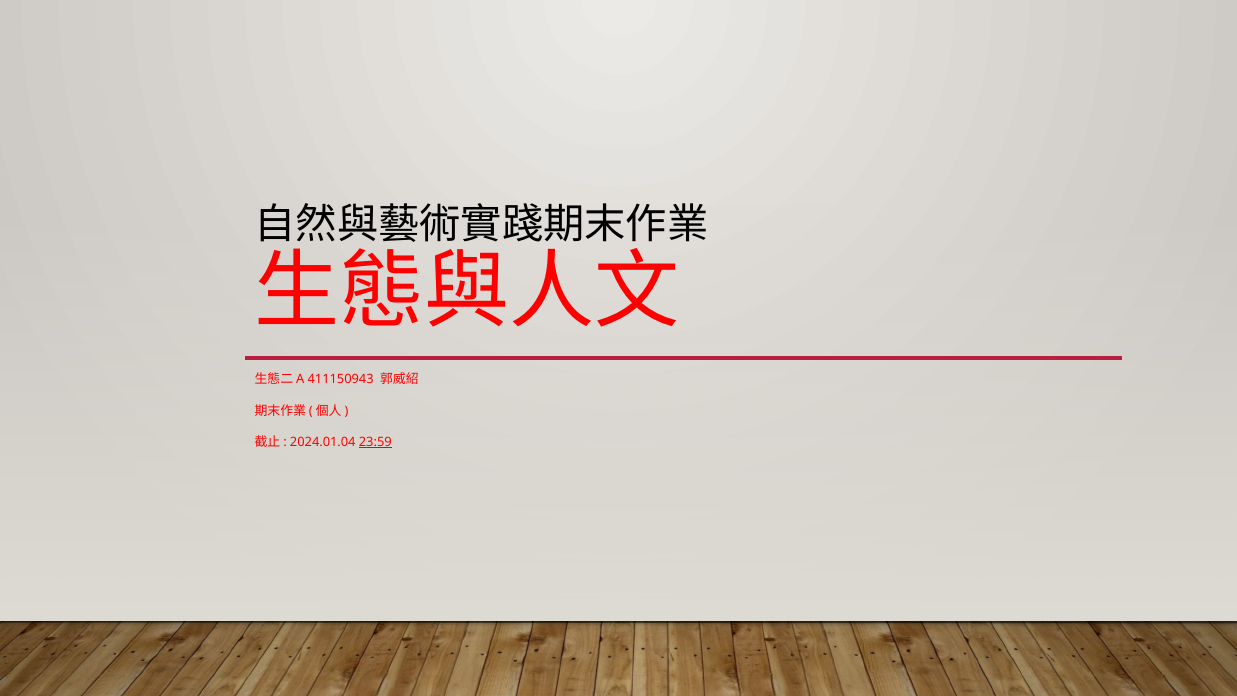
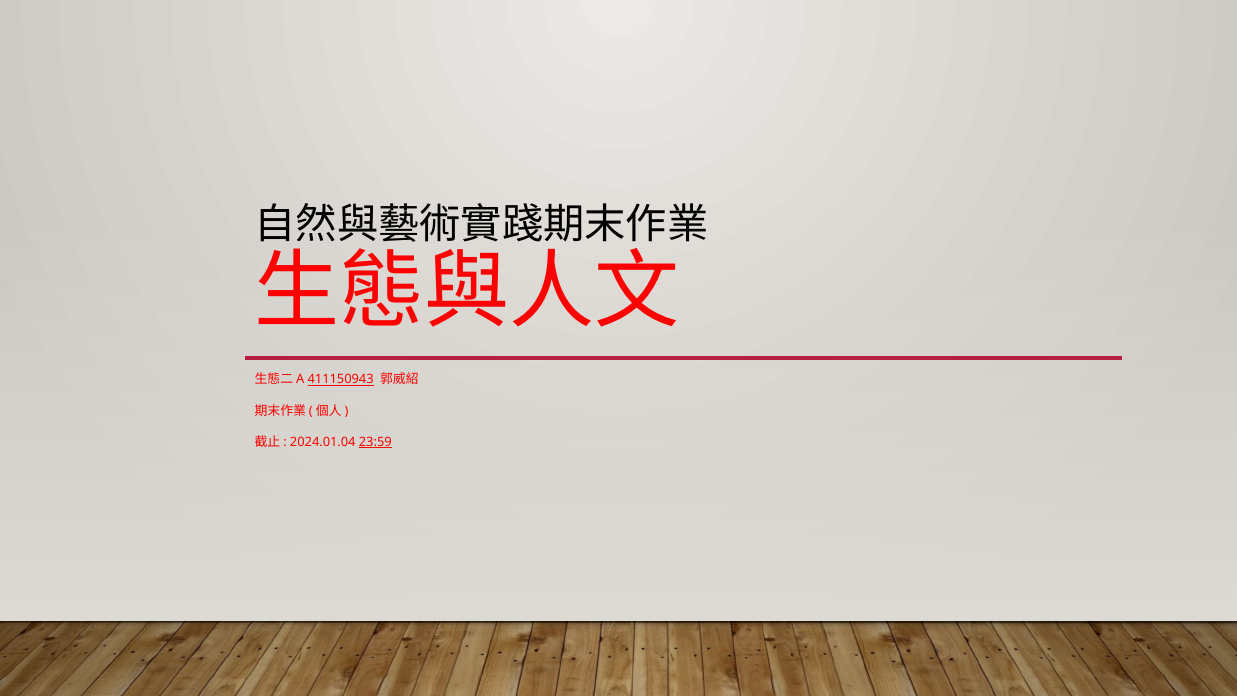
411150943 underline: none -> present
